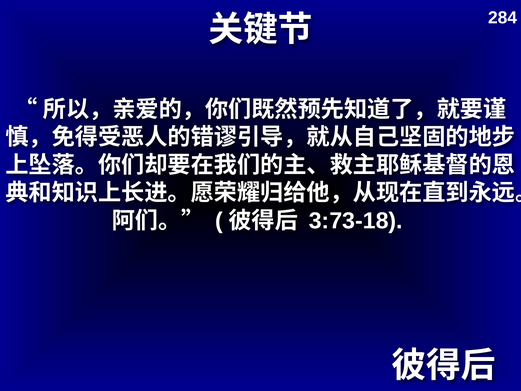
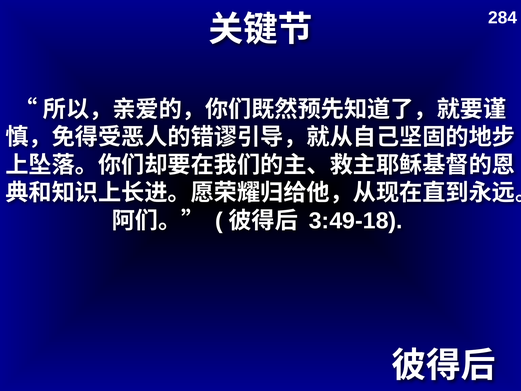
3:73-18: 3:73-18 -> 3:49-18
